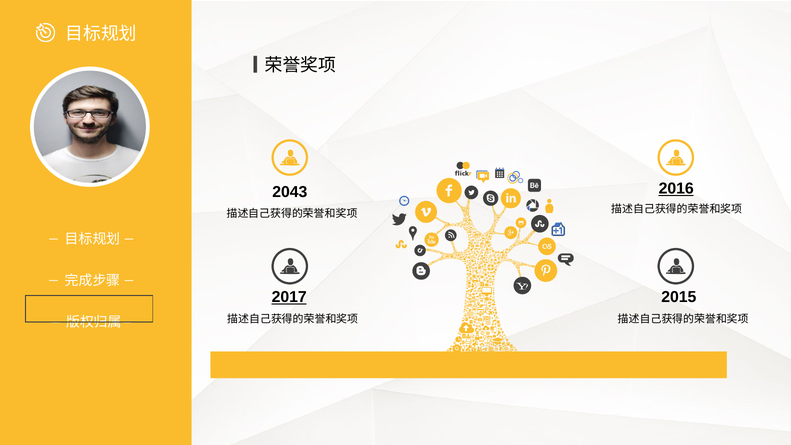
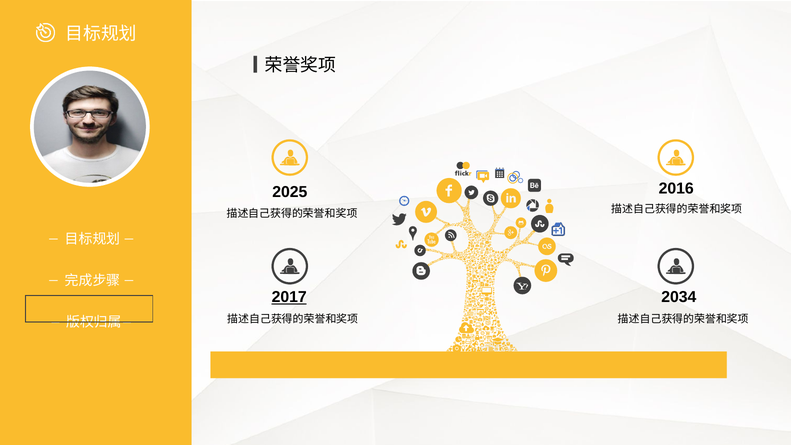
2016 underline: present -> none
2043: 2043 -> 2025
2015: 2015 -> 2034
